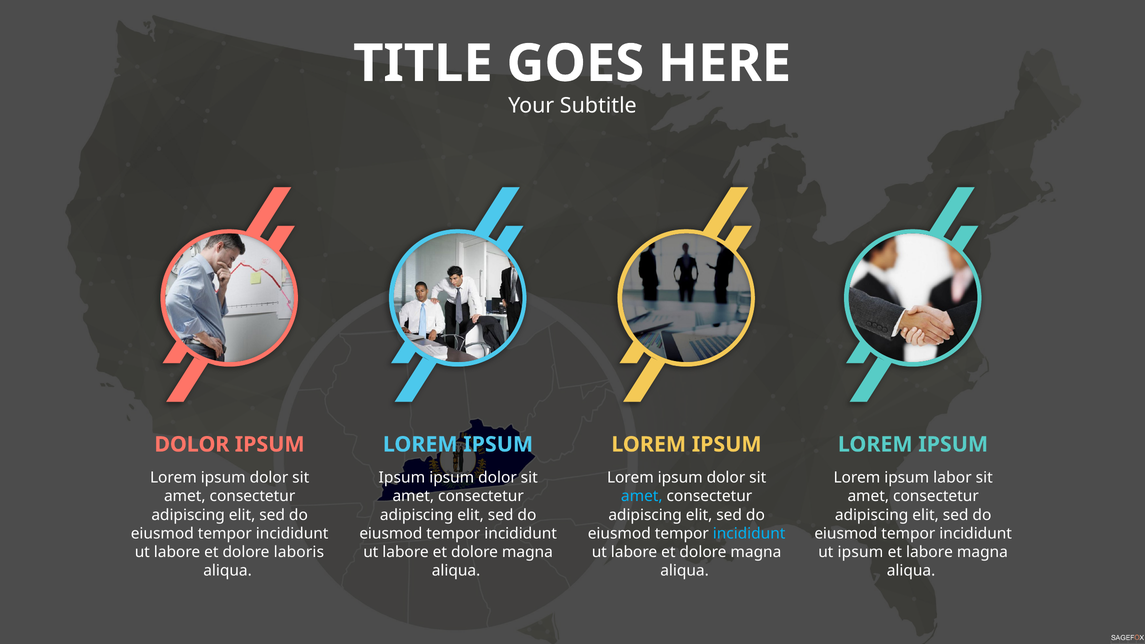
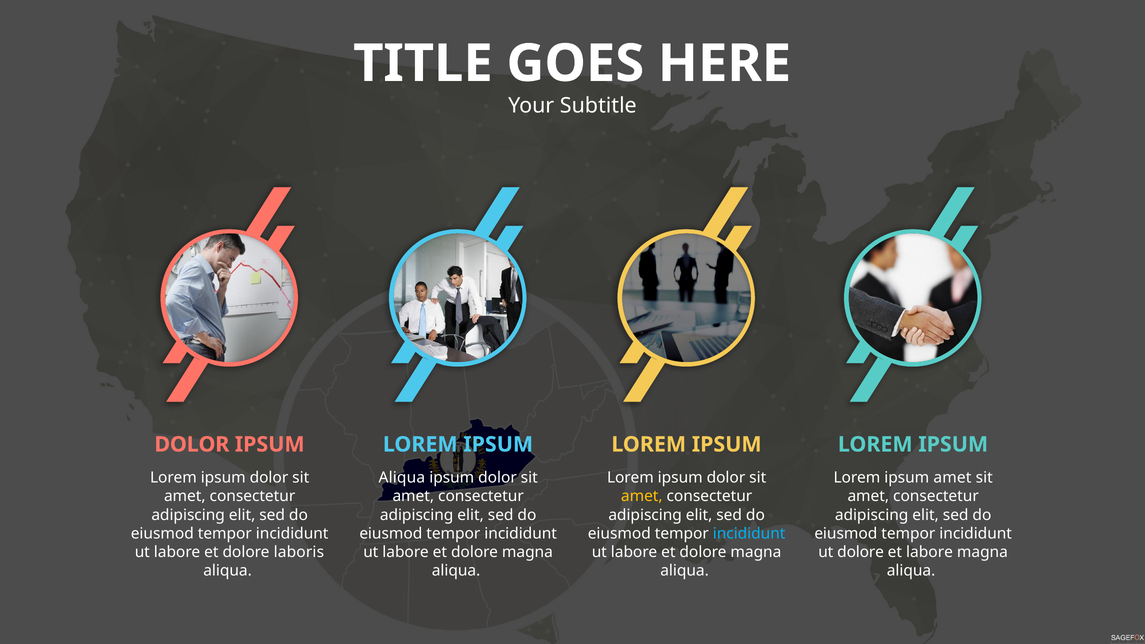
Ipsum at (402, 478): Ipsum -> Aliqua
ipsum labor: labor -> amet
amet at (642, 496) colour: light blue -> yellow
ut ipsum: ipsum -> dolore
